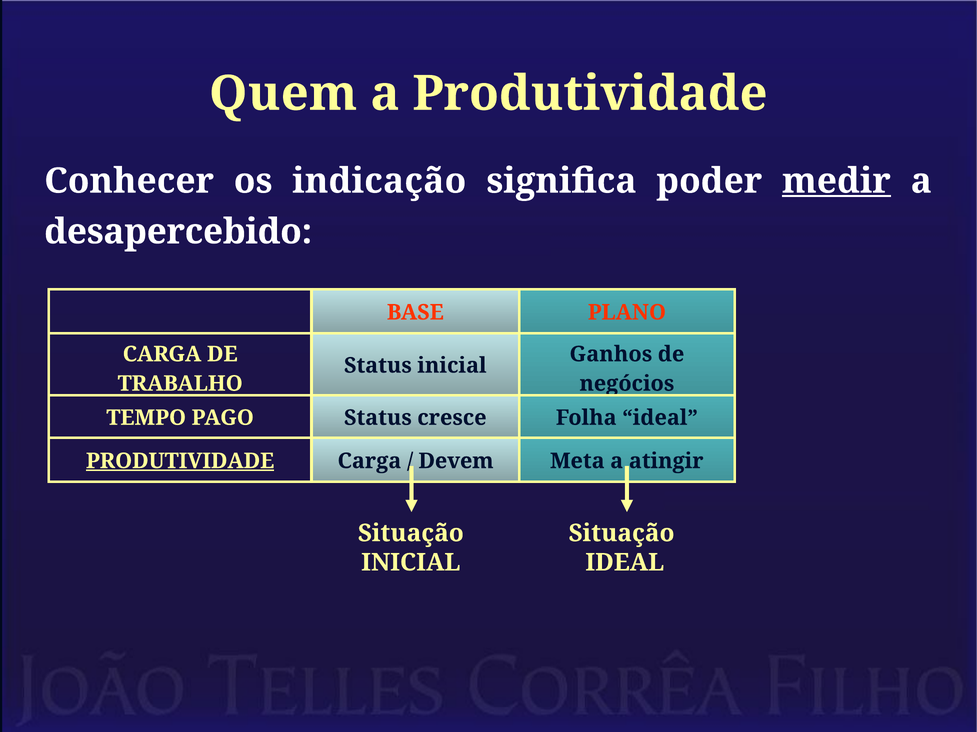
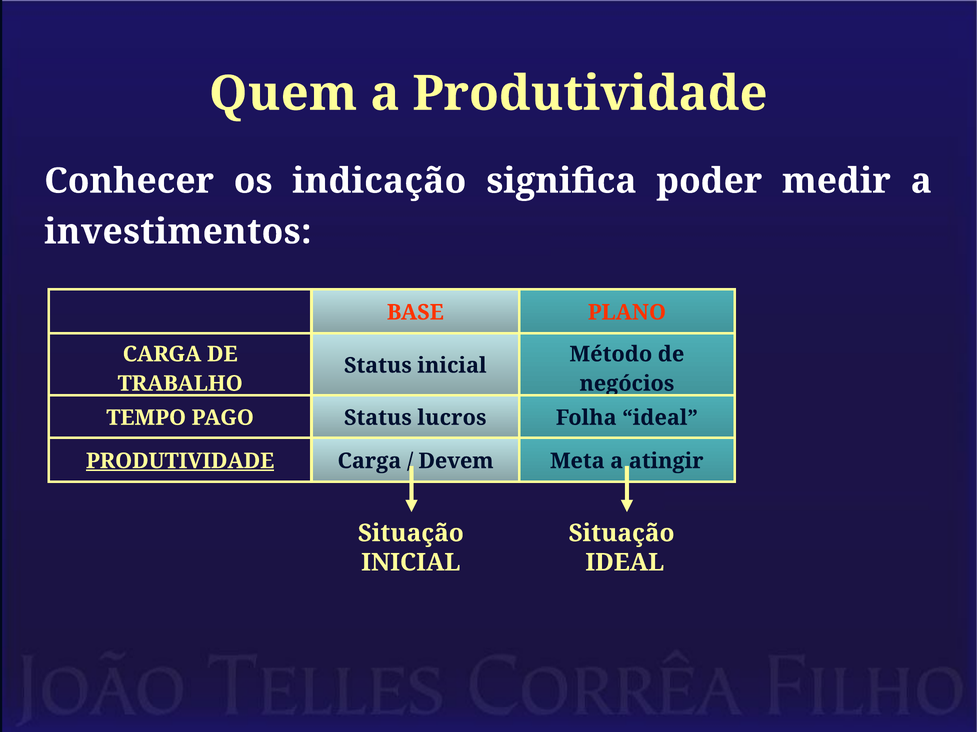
medir underline: present -> none
desapercebido: desapercebido -> investimentos
Ganhos: Ganhos -> Método
cresce: cresce -> lucros
